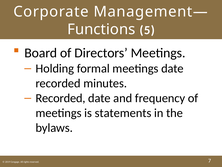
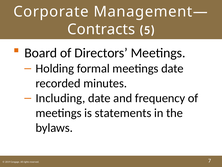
Functions: Functions -> Contracts
Recorded at (61, 98): Recorded -> Including
